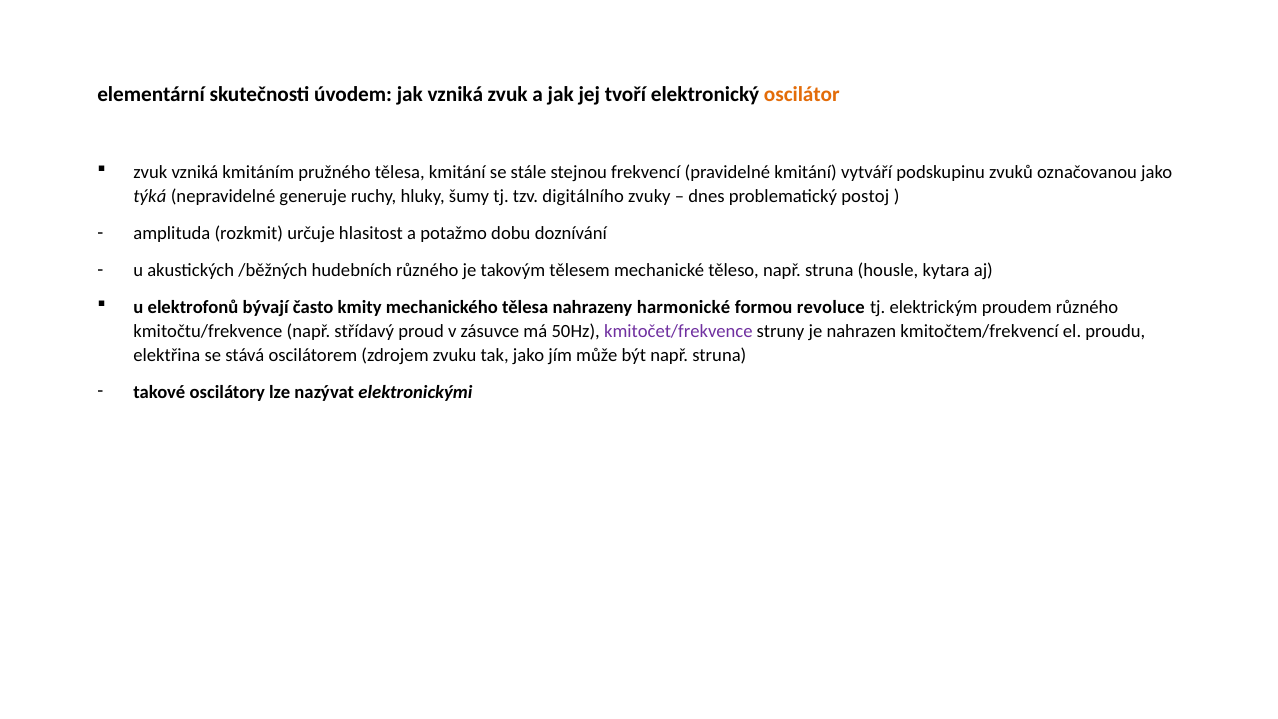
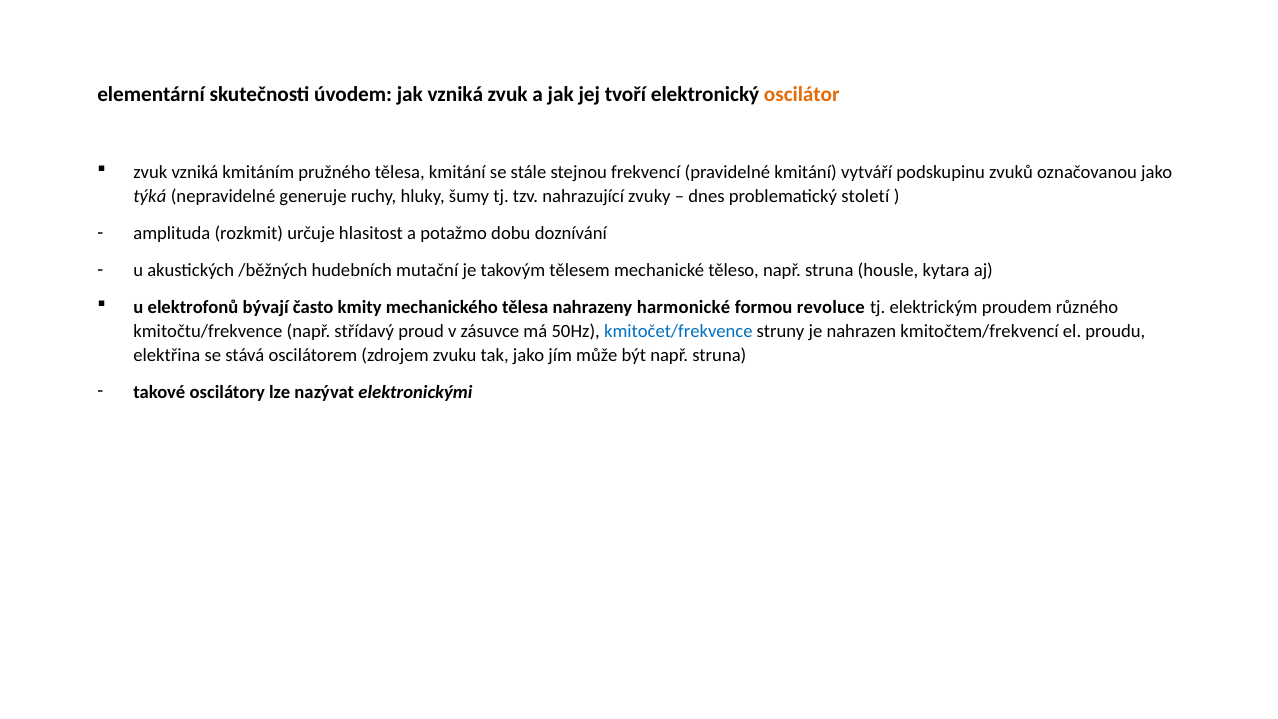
digitálního: digitálního -> nahrazující
postoj: postoj -> století
hudebních různého: různého -> mutační
kmitočet/frekvence colour: purple -> blue
